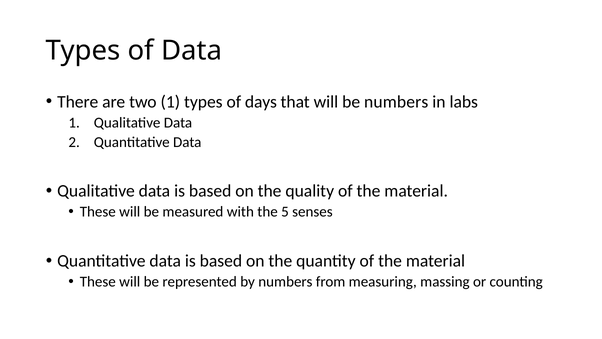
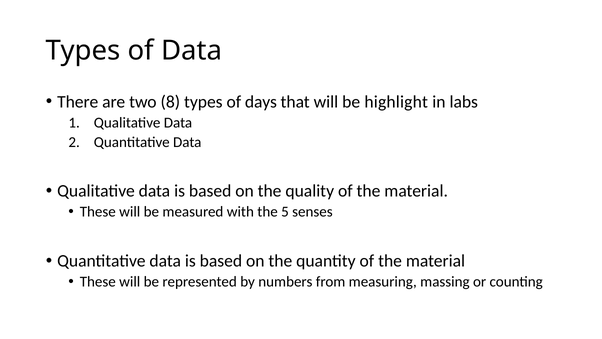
two 1: 1 -> 8
be numbers: numbers -> highlight
